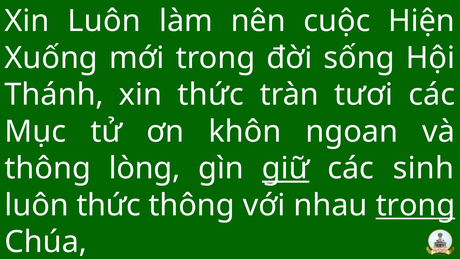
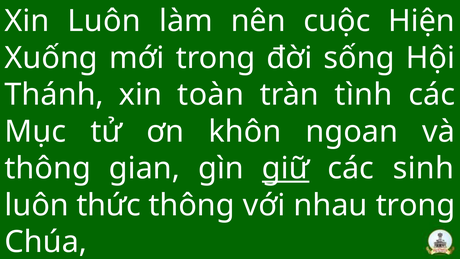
xin thức: thức -> toàn
tươi: tươi -> tình
lòng: lòng -> gian
trong at (415, 205) underline: present -> none
